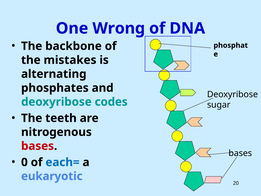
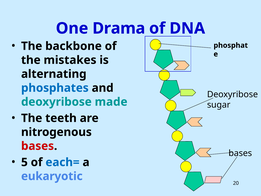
Wrong: Wrong -> Drama
phosphates colour: black -> blue
codes: codes -> made
0: 0 -> 5
